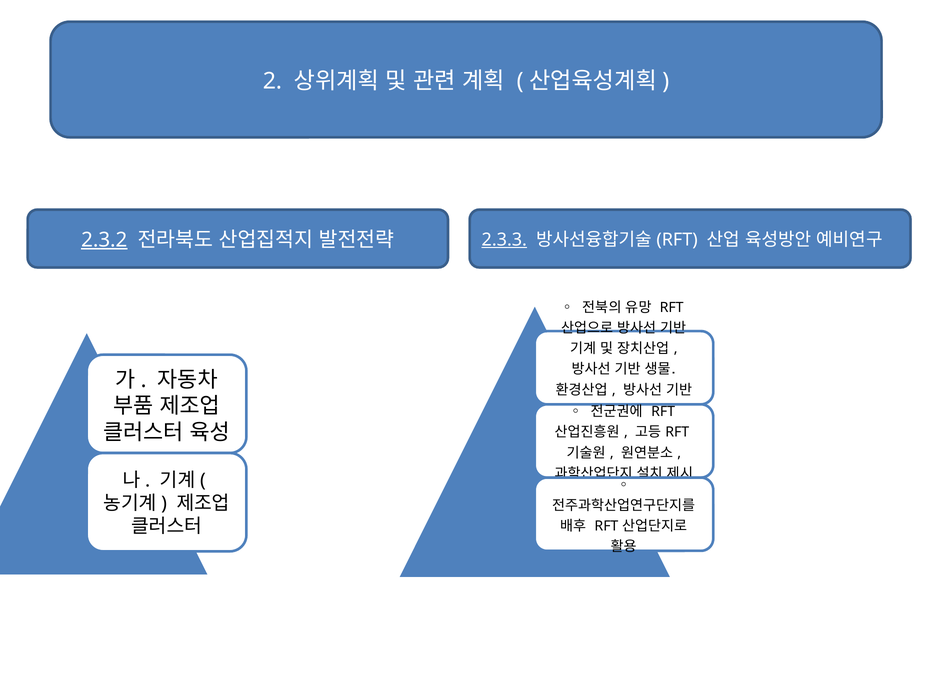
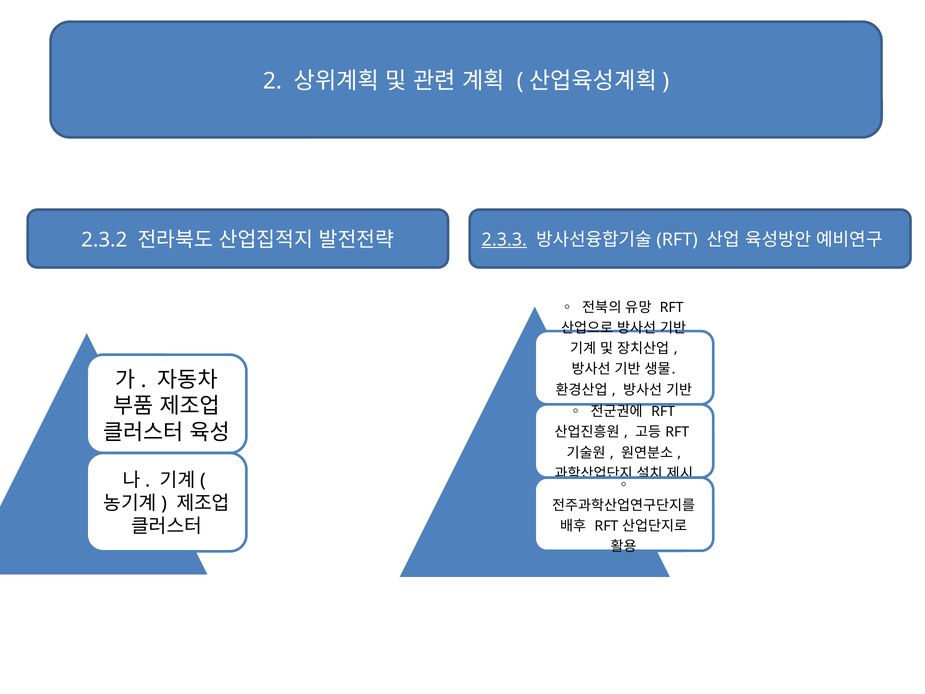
2.3.2 underline: present -> none
